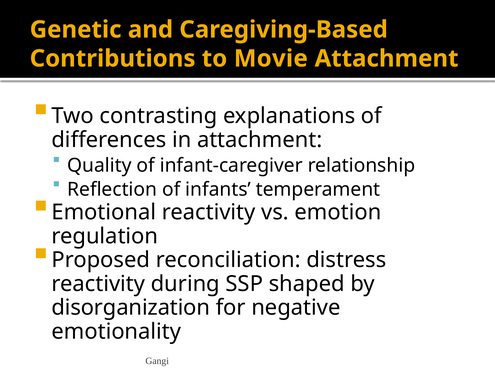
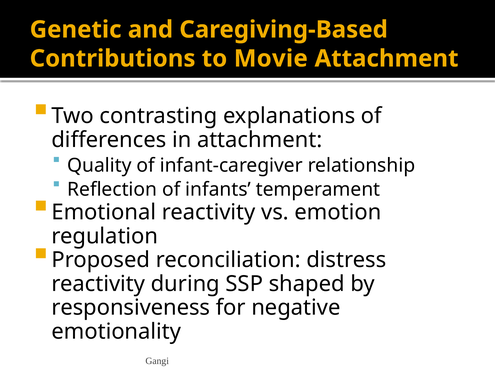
disorganization: disorganization -> responsiveness
